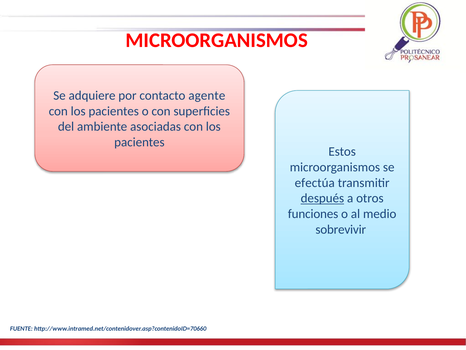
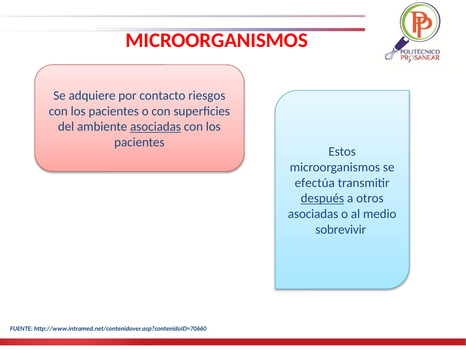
agente: agente -> riesgos
asociadas at (156, 127) underline: none -> present
funciones at (313, 214): funciones -> asociadas
